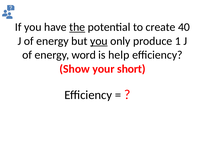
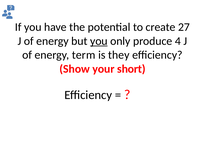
the underline: present -> none
40: 40 -> 27
1: 1 -> 4
word: word -> term
help: help -> they
